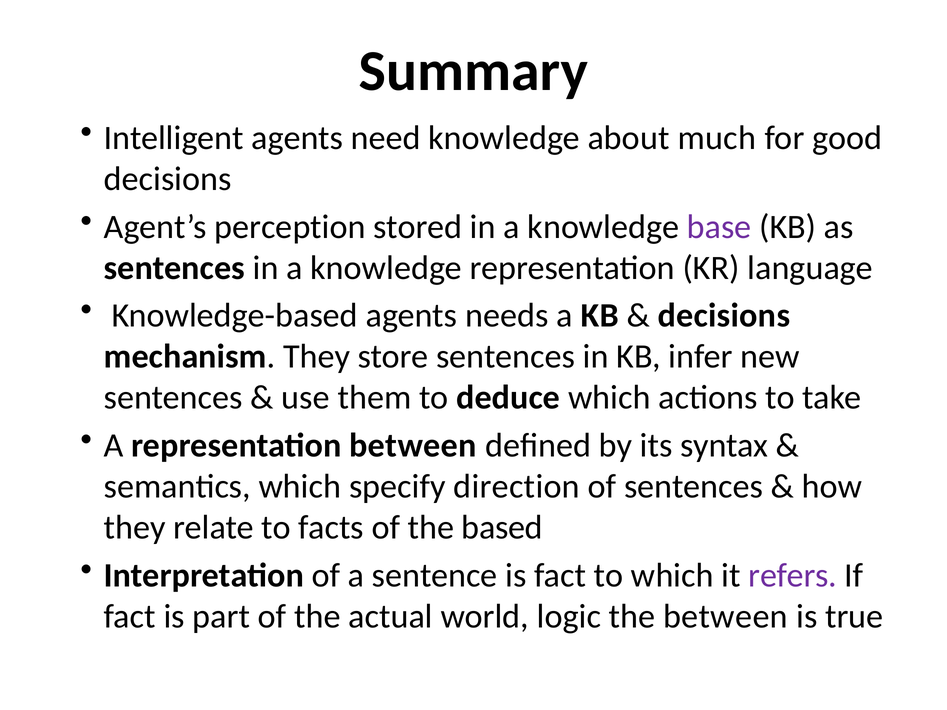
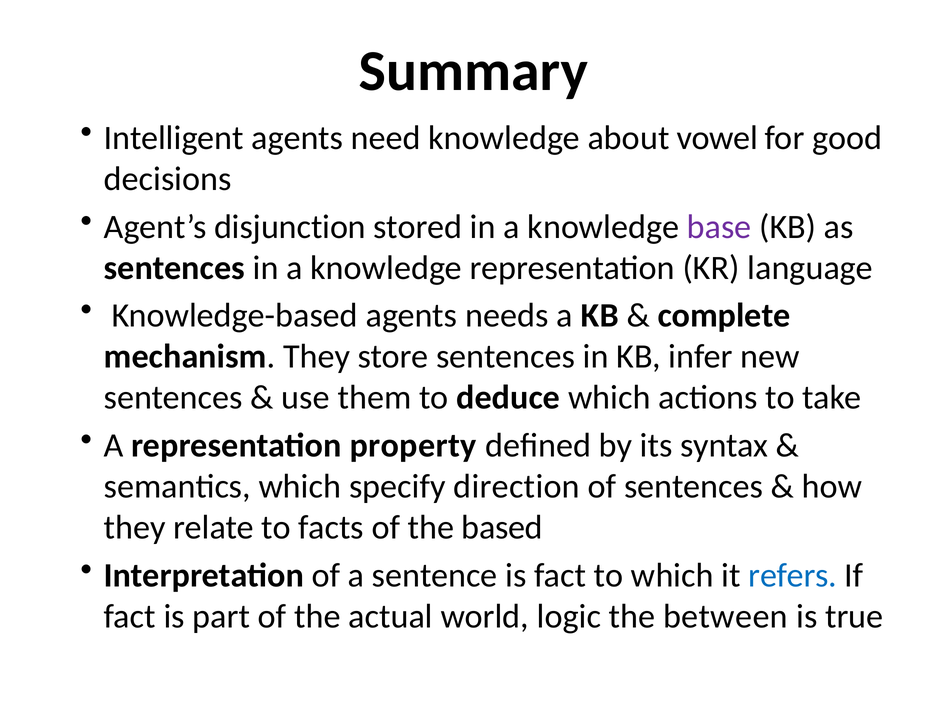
much: much -> vowel
perception: perception -> disjunction
decisions at (724, 316): decisions -> complete
representation between: between -> property
refers colour: purple -> blue
